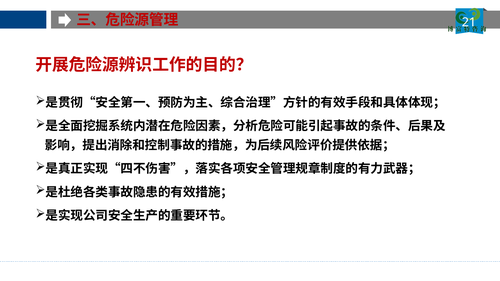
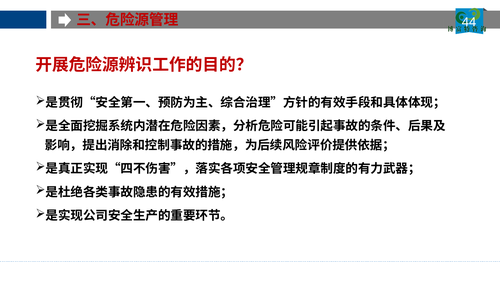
21: 21 -> 44
